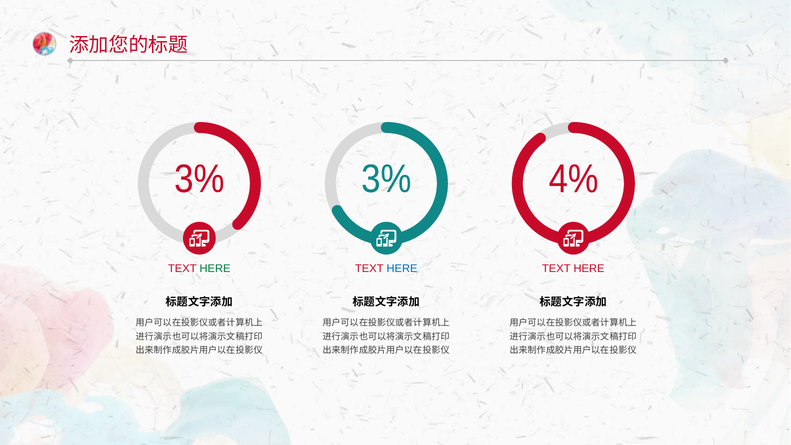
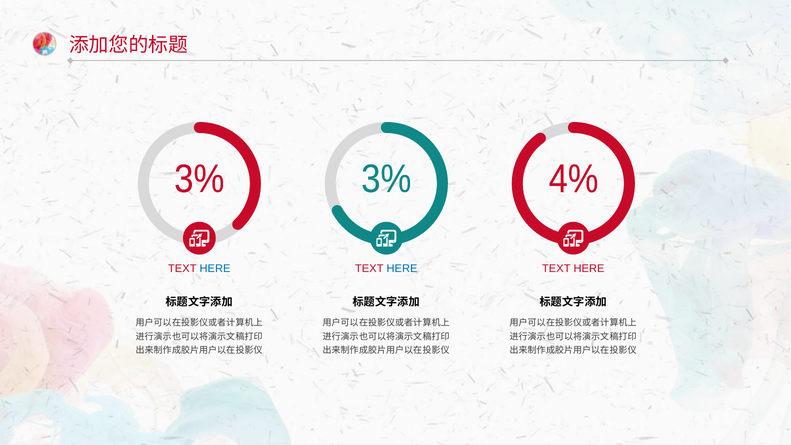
HERE at (215, 269) colour: green -> blue
